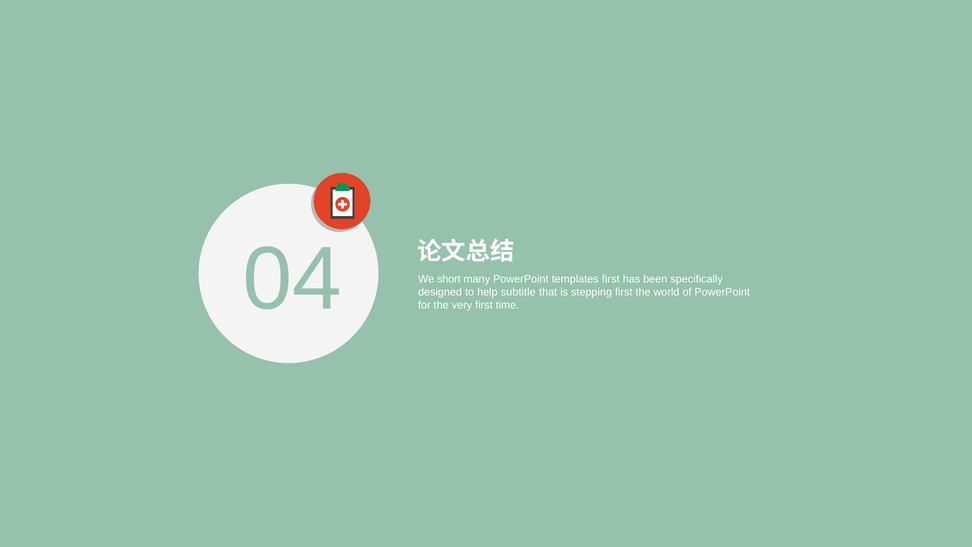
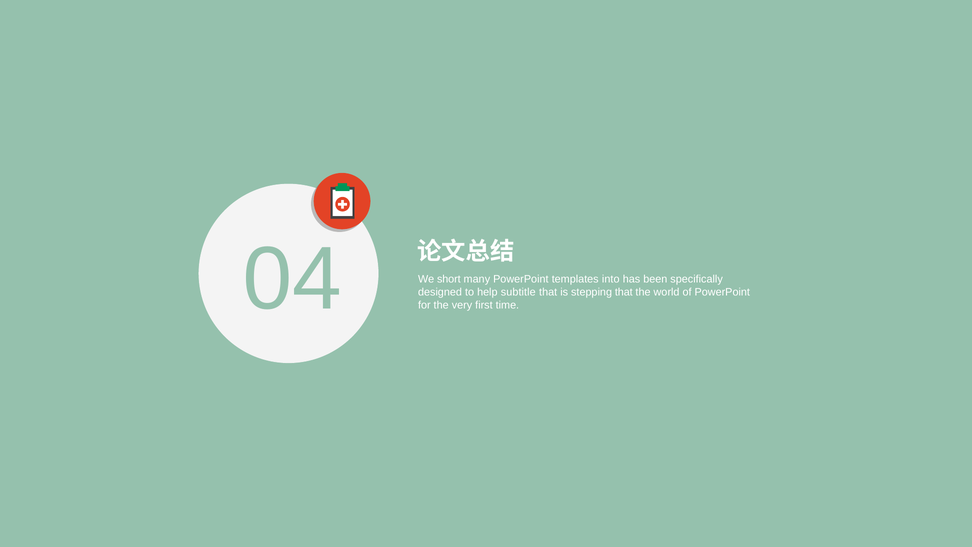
templates first: first -> into
stepping first: first -> that
